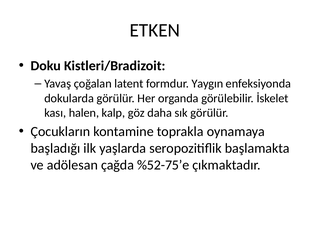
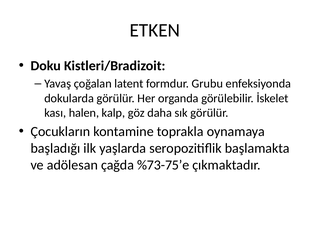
Yaygın: Yaygın -> Grubu
%52-75’e: %52-75’e -> %73-75’e
